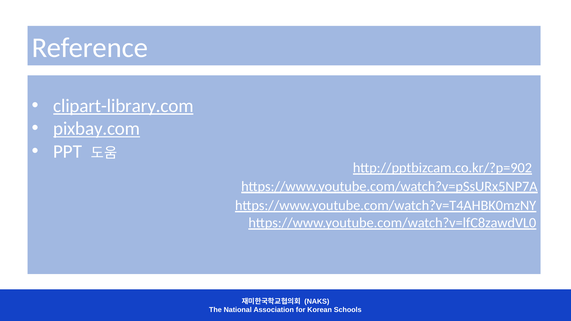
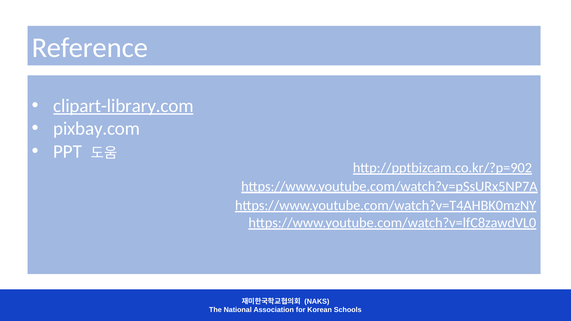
pixbay.com underline: present -> none
